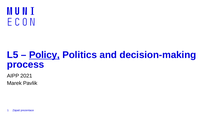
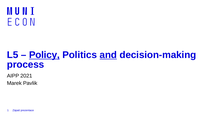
and underline: none -> present
